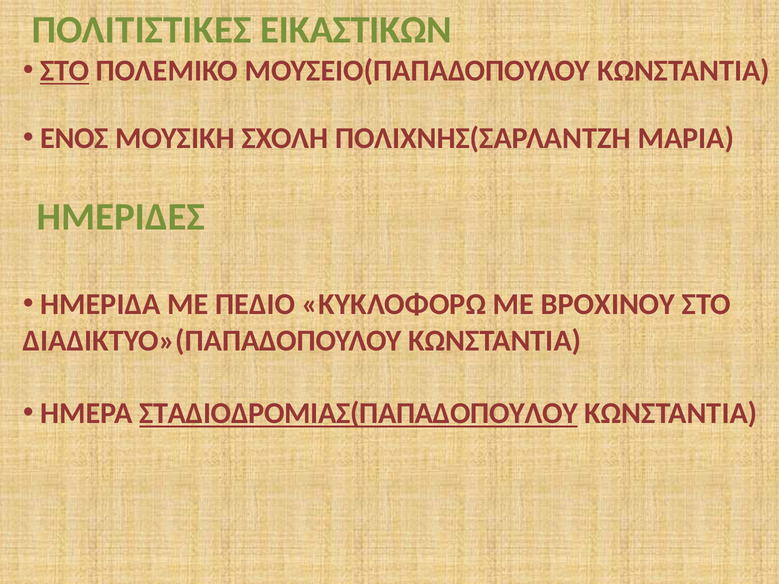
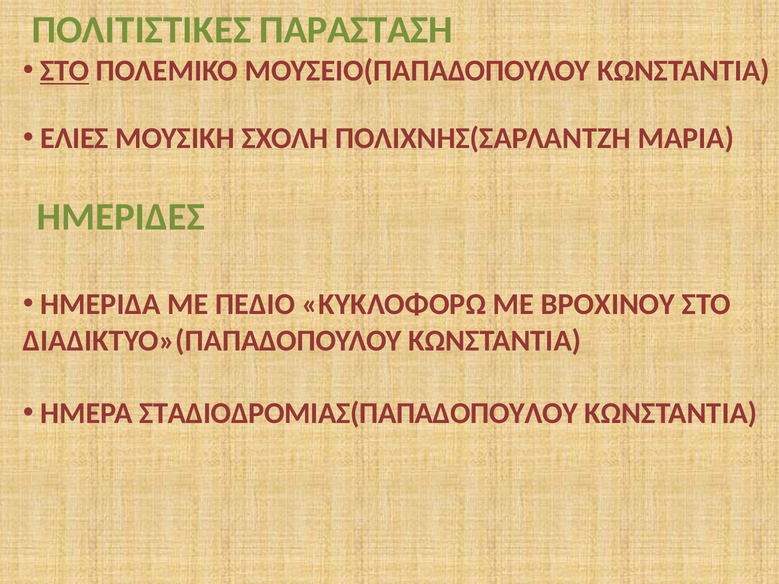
ΕΙΚΑΣΤΙΚΩΝ: ΕΙΚΑΣΤΙΚΩΝ -> ΠΑΡΑΣΤΑΣΗ
ΕΝΟΣ: ΕΝΟΣ -> ΕΛΙΕΣ
ΣΤΑΔΙΟΔΡΟΜΙΑΣ(ΠΑΠΑΔΟΠΟΥΛΟΥ underline: present -> none
